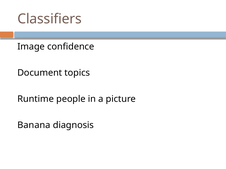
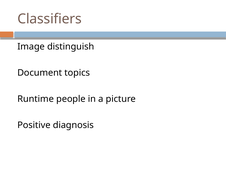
confidence: confidence -> distinguish
Banana: Banana -> Positive
